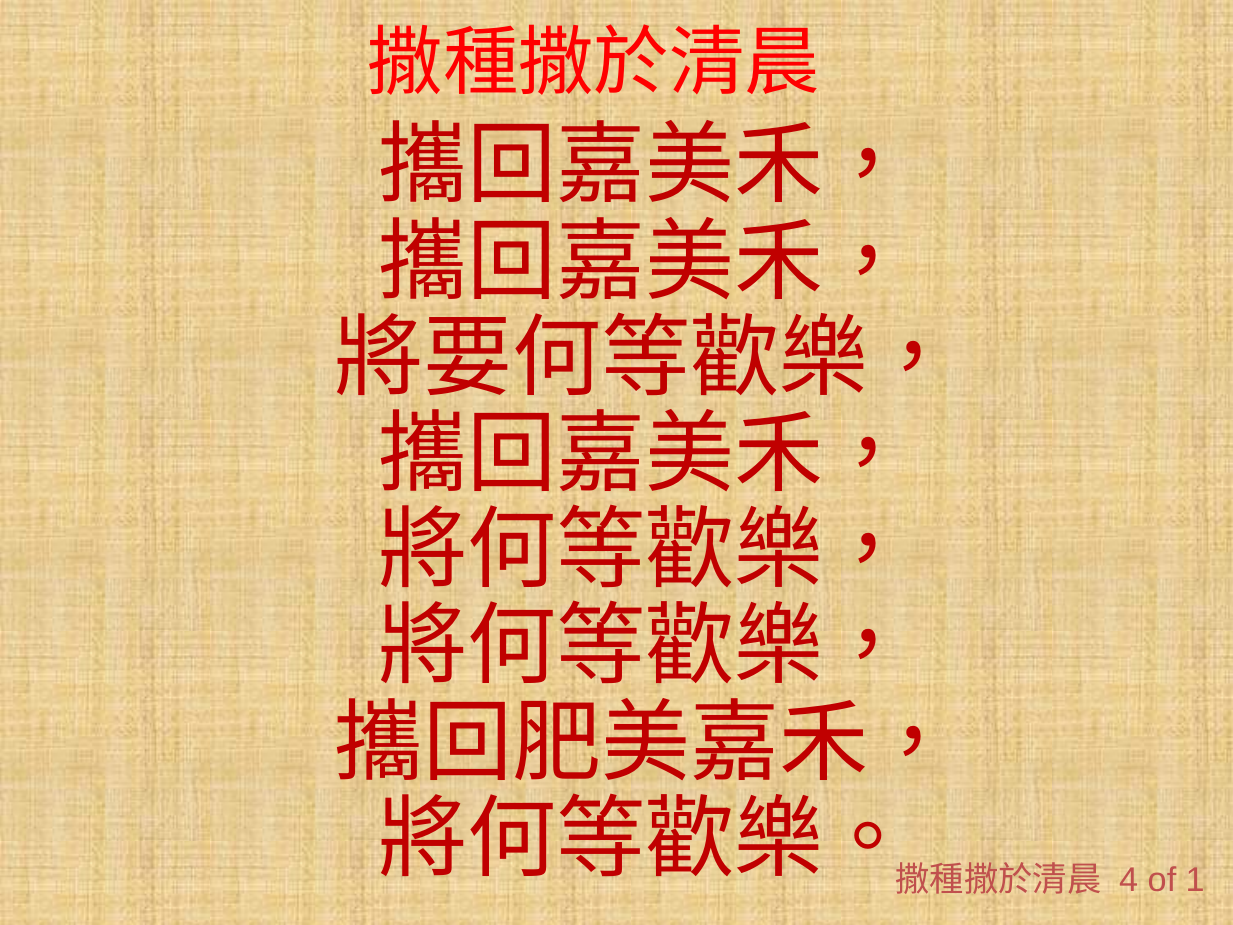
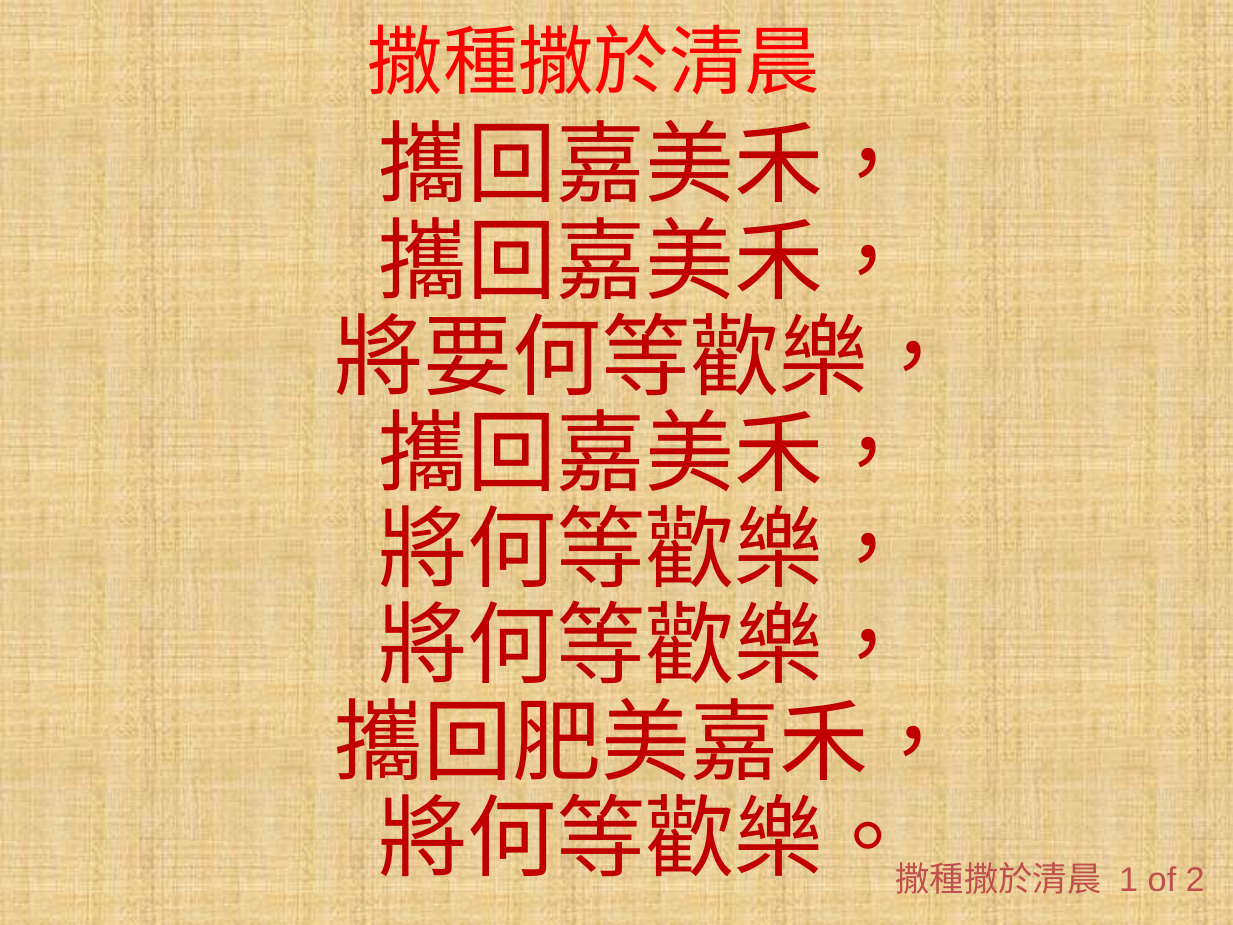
4: 4 -> 1
of 1: 1 -> 2
